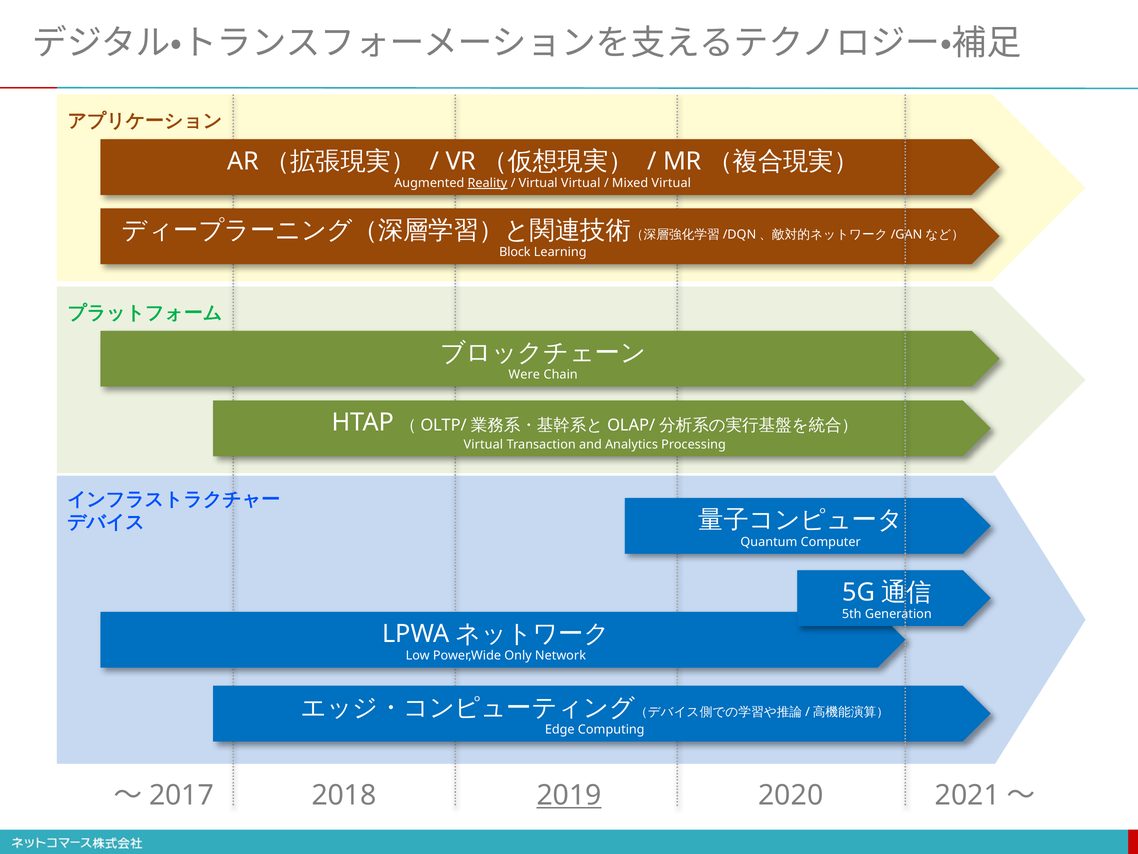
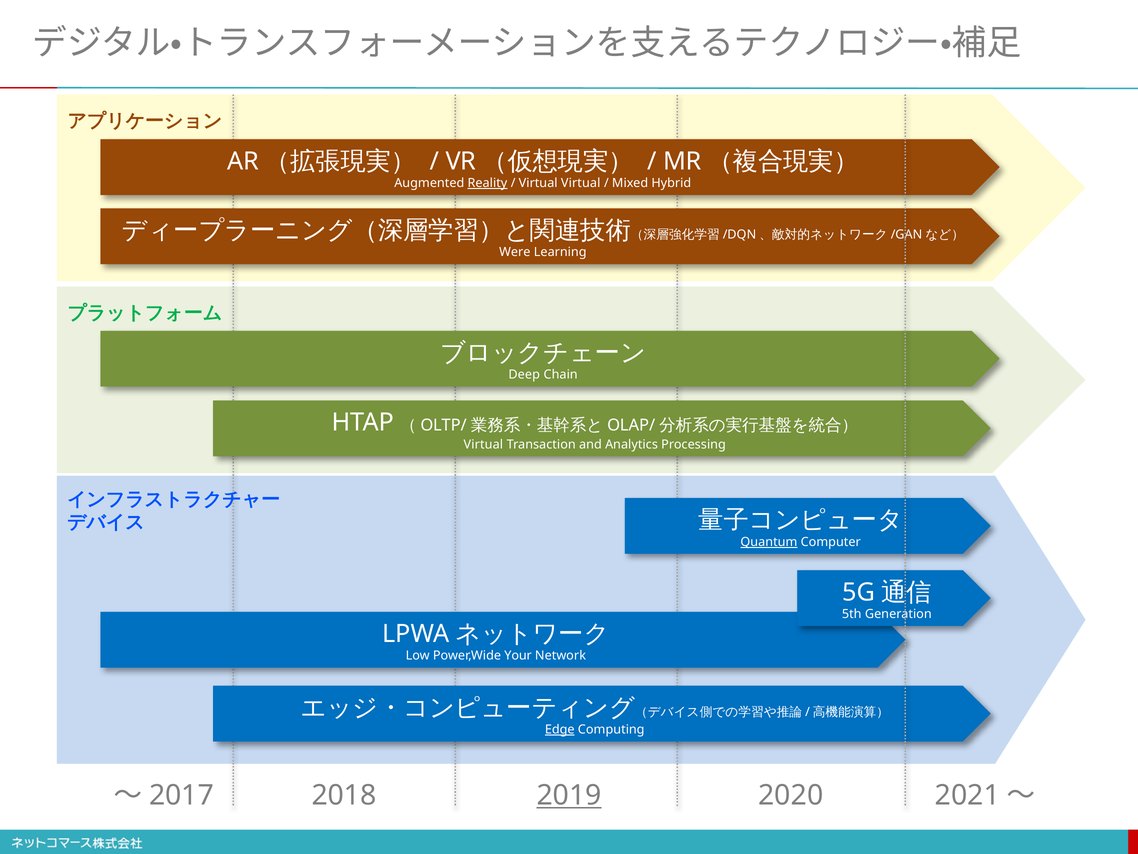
Mixed Virtual: Virtual -> Hybrid
Block: Block -> Were
Were: Were -> Deep
Quantum underline: none -> present
Only: Only -> Your
Edge underline: none -> present
